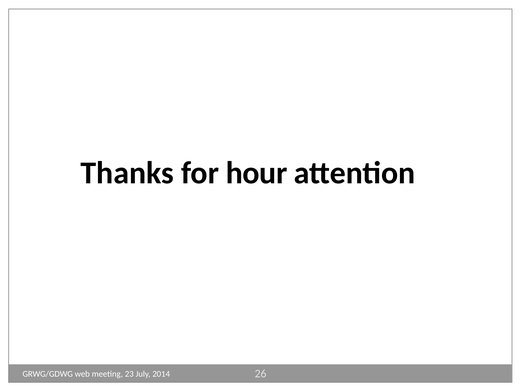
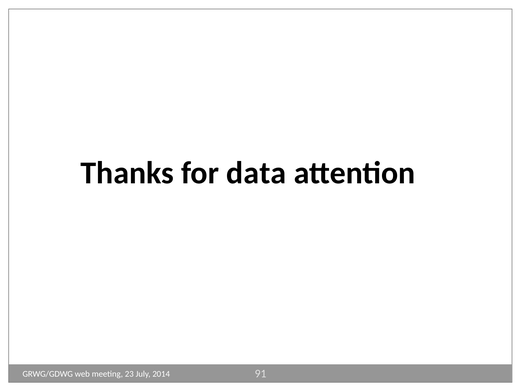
hour: hour -> data
26: 26 -> 91
